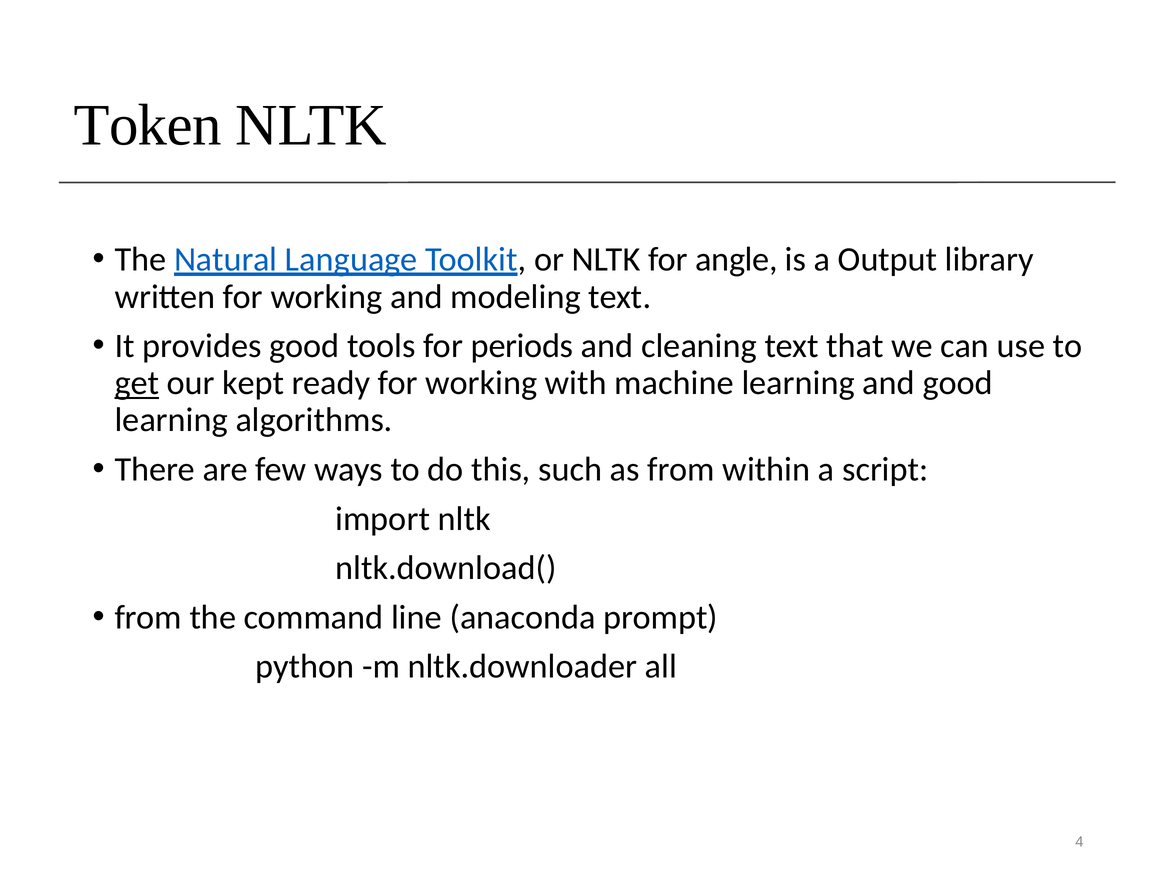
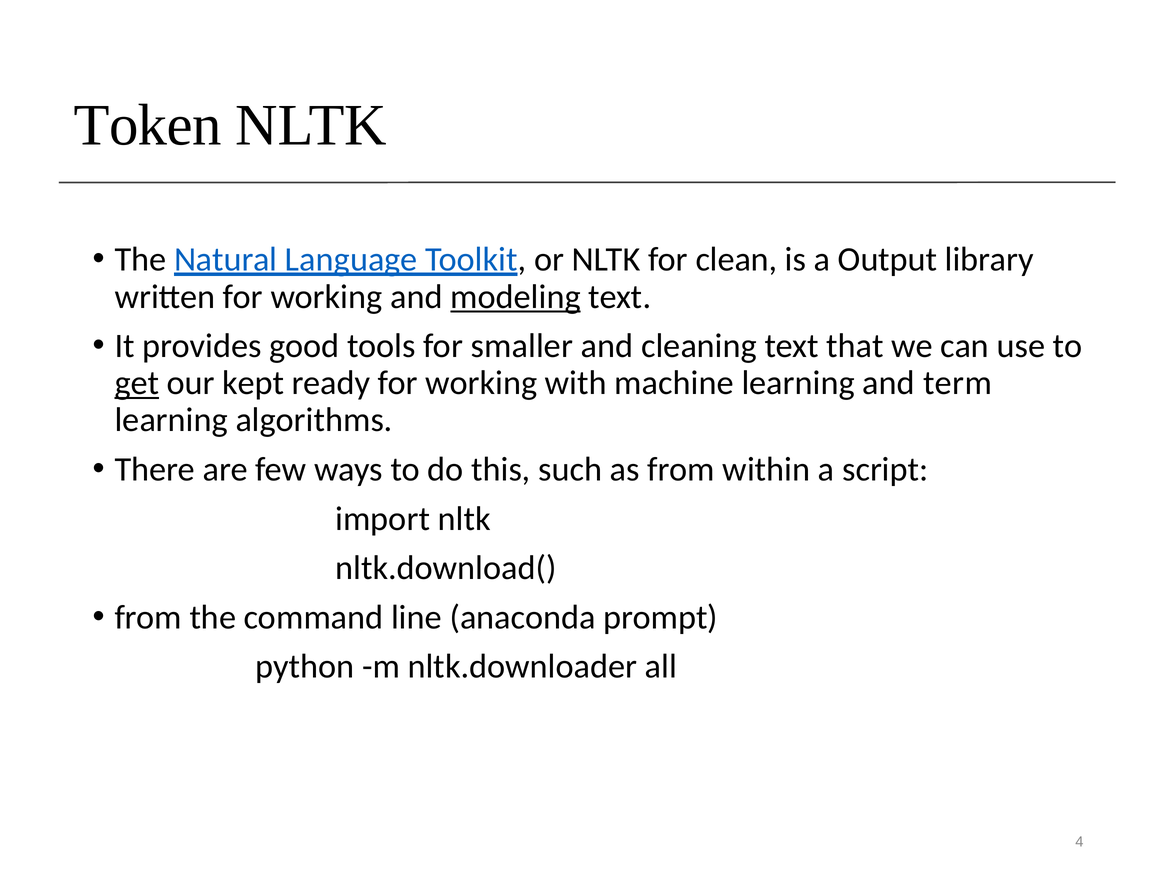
angle: angle -> clean
modeling underline: none -> present
periods: periods -> smaller
and good: good -> term
